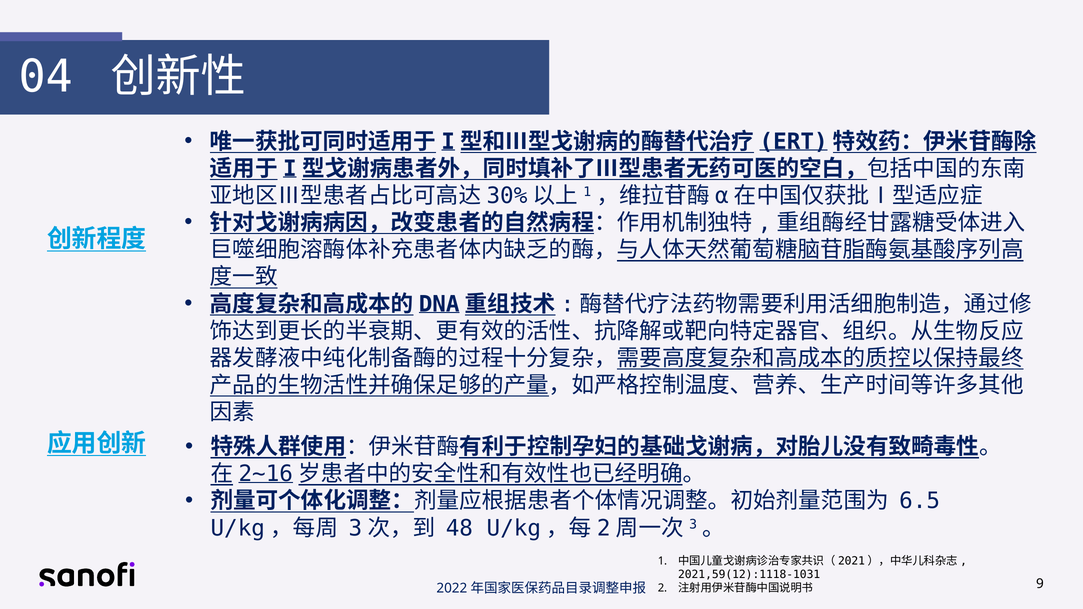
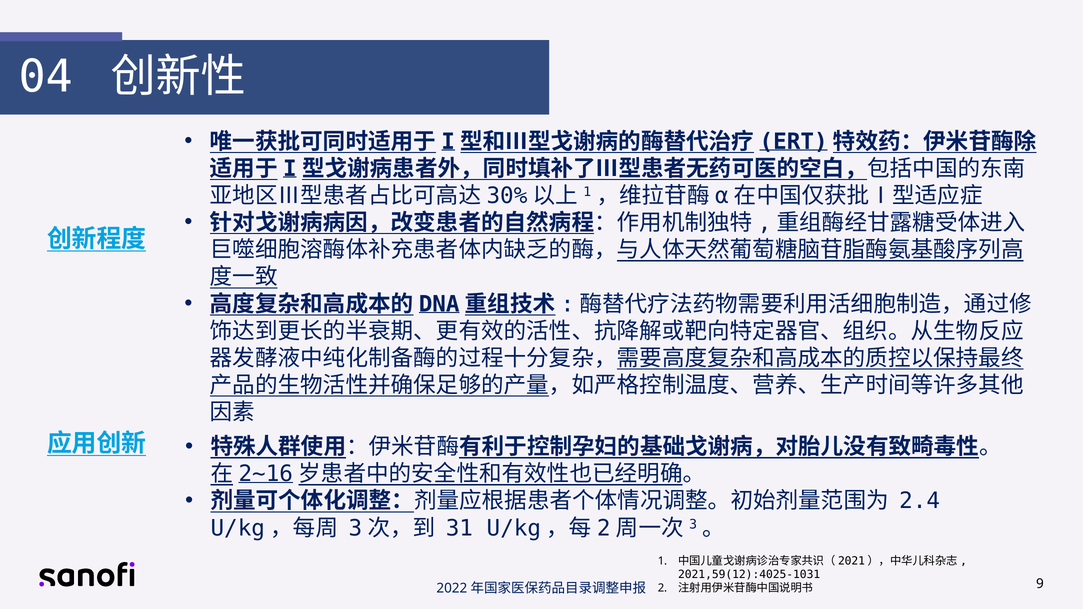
6.5: 6.5 -> 2.4
48: 48 -> 31
2021,59(12):1118-1031: 2021,59(12):1118-1031 -> 2021,59(12):4025-1031
